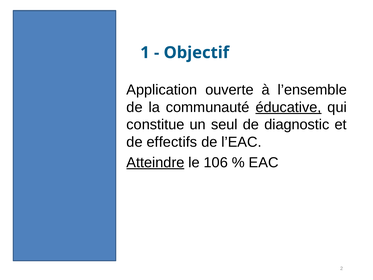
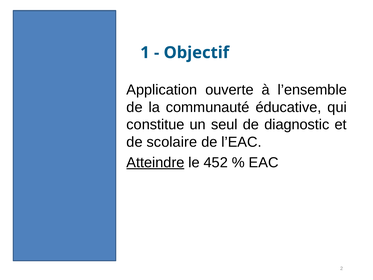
éducative underline: present -> none
effectifs: effectifs -> scolaire
106: 106 -> 452
